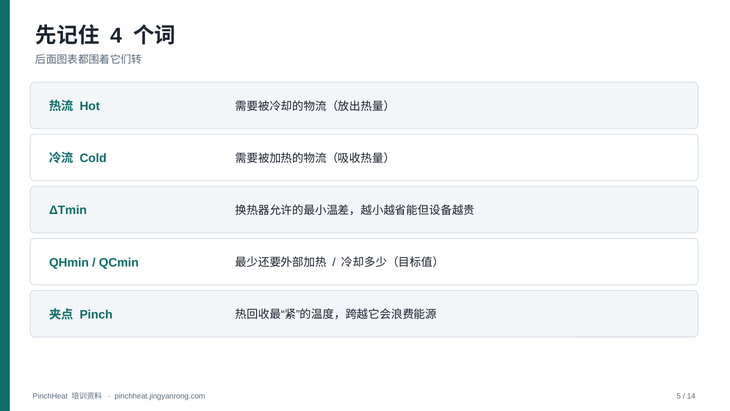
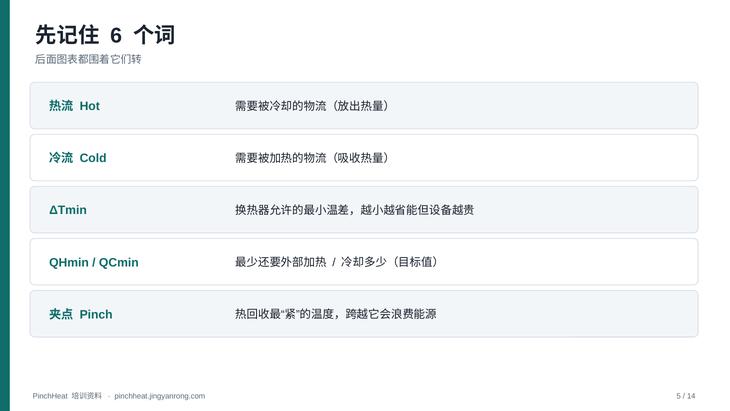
4: 4 -> 6
